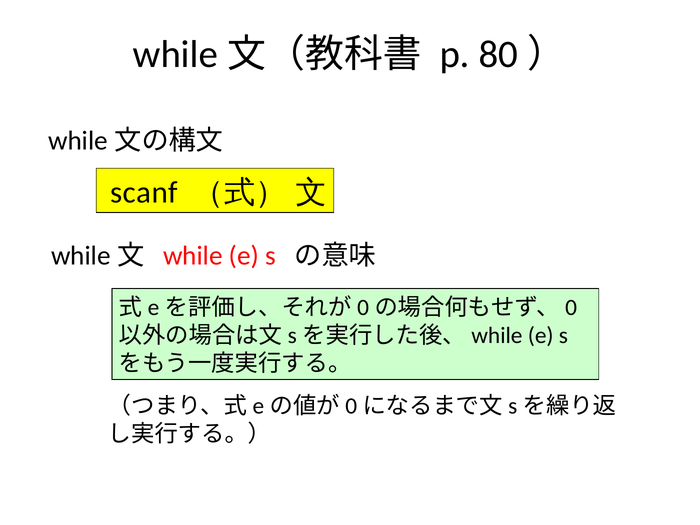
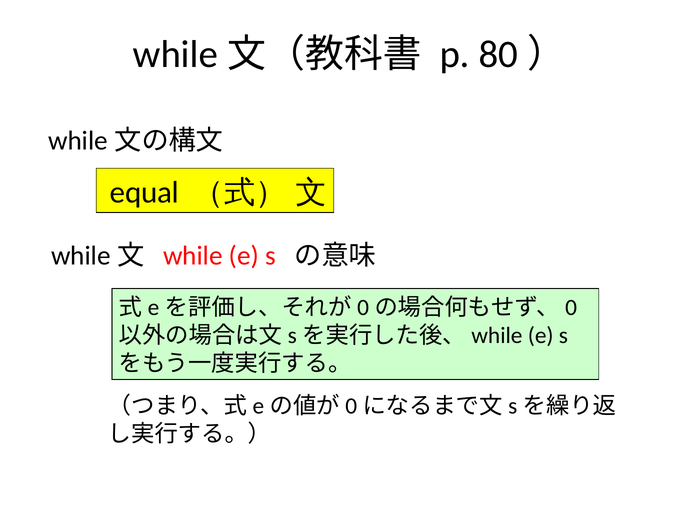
scanf: scanf -> equal
